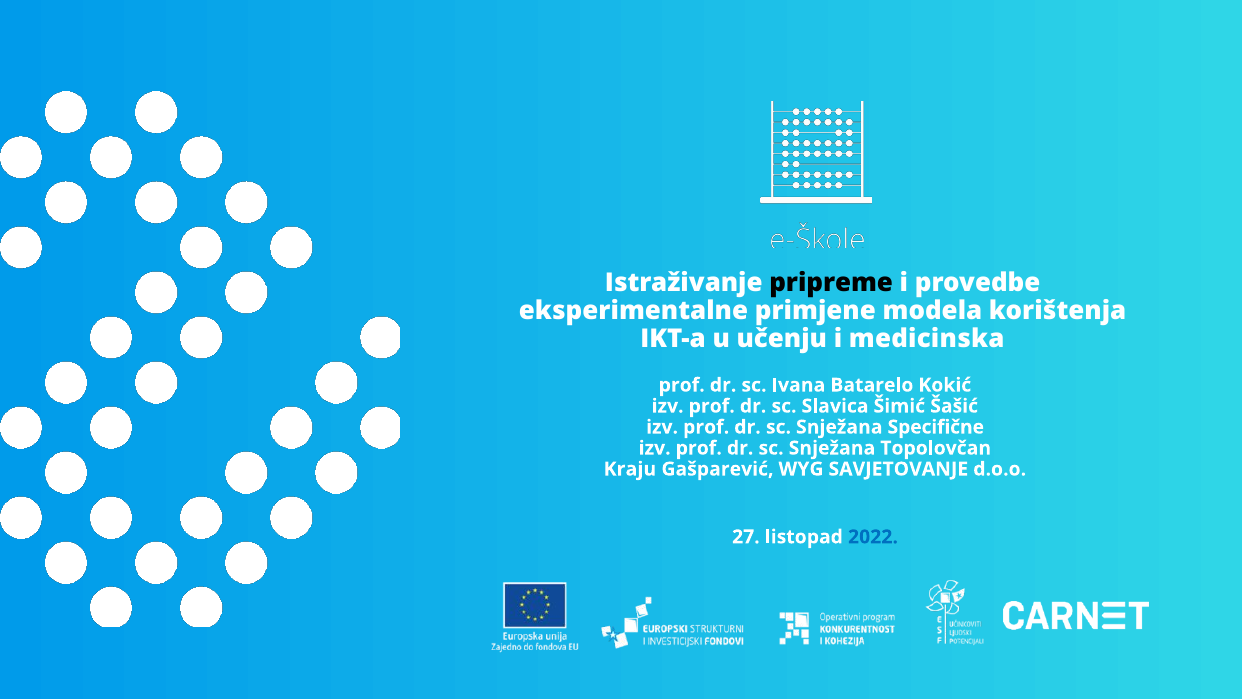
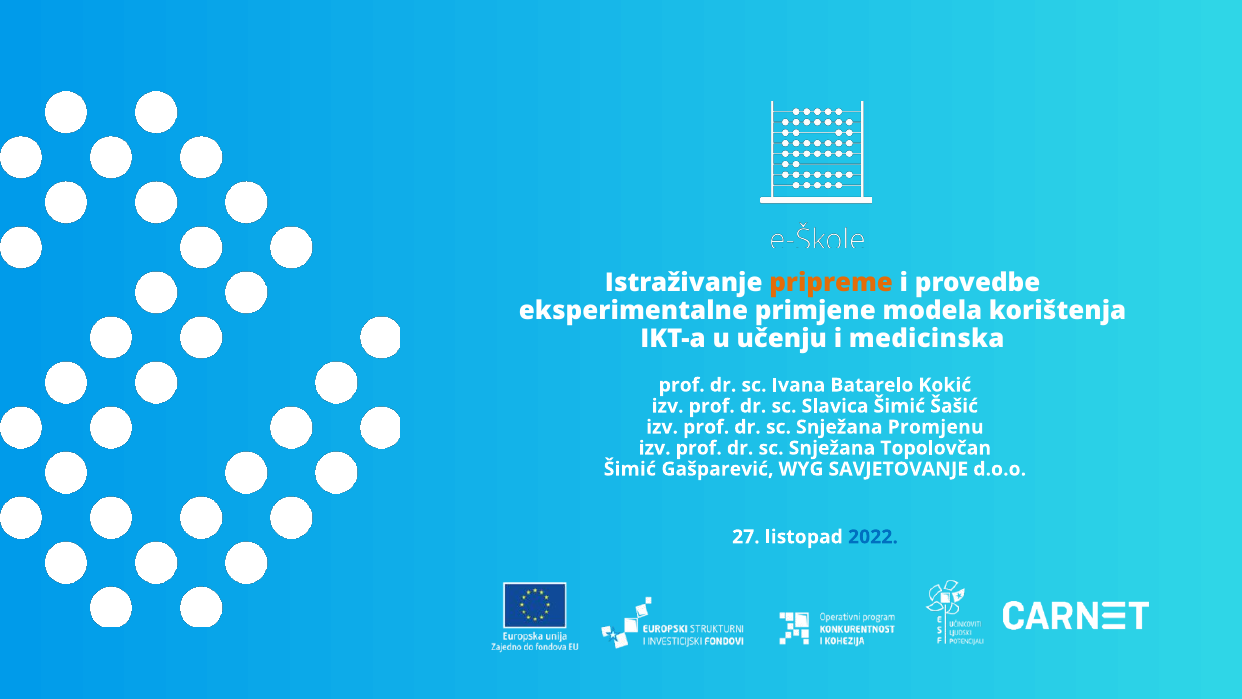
pripreme colour: black -> orange
Specifične: Specifične -> Promjenu
Kraju at (630, 469): Kraju -> Šimić
